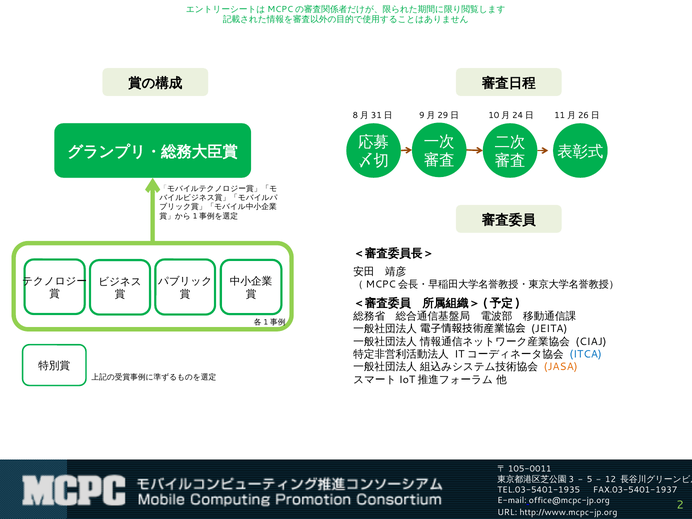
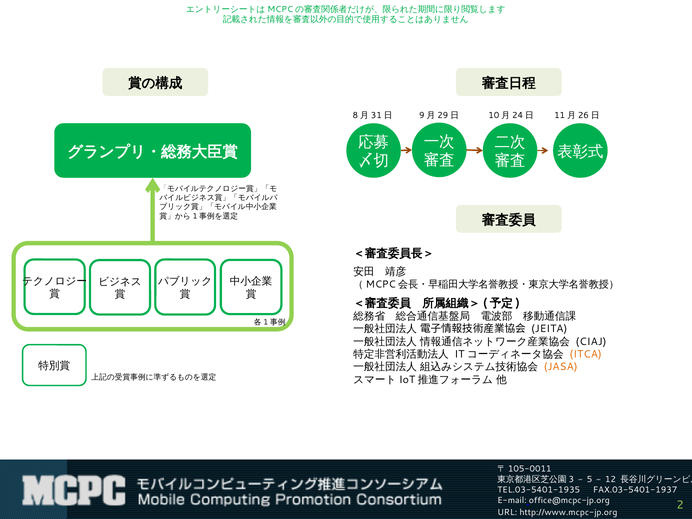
ITCA colour: blue -> orange
